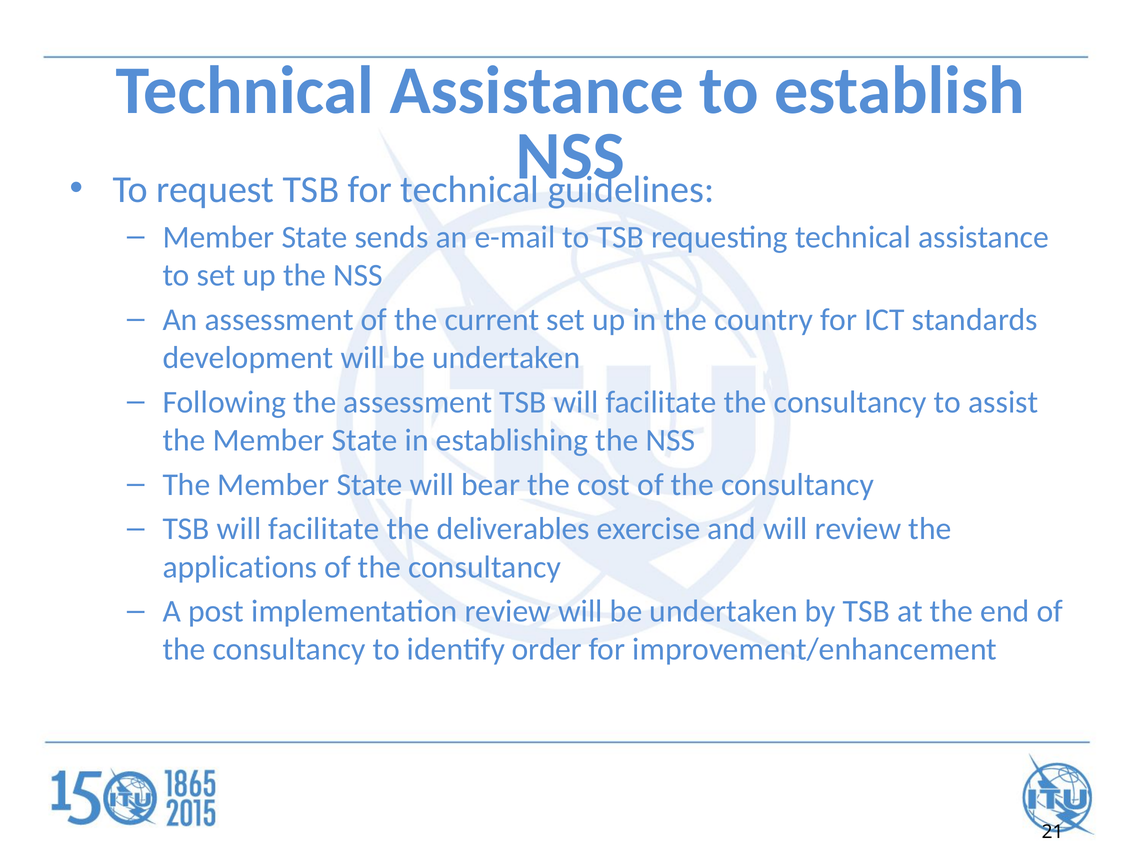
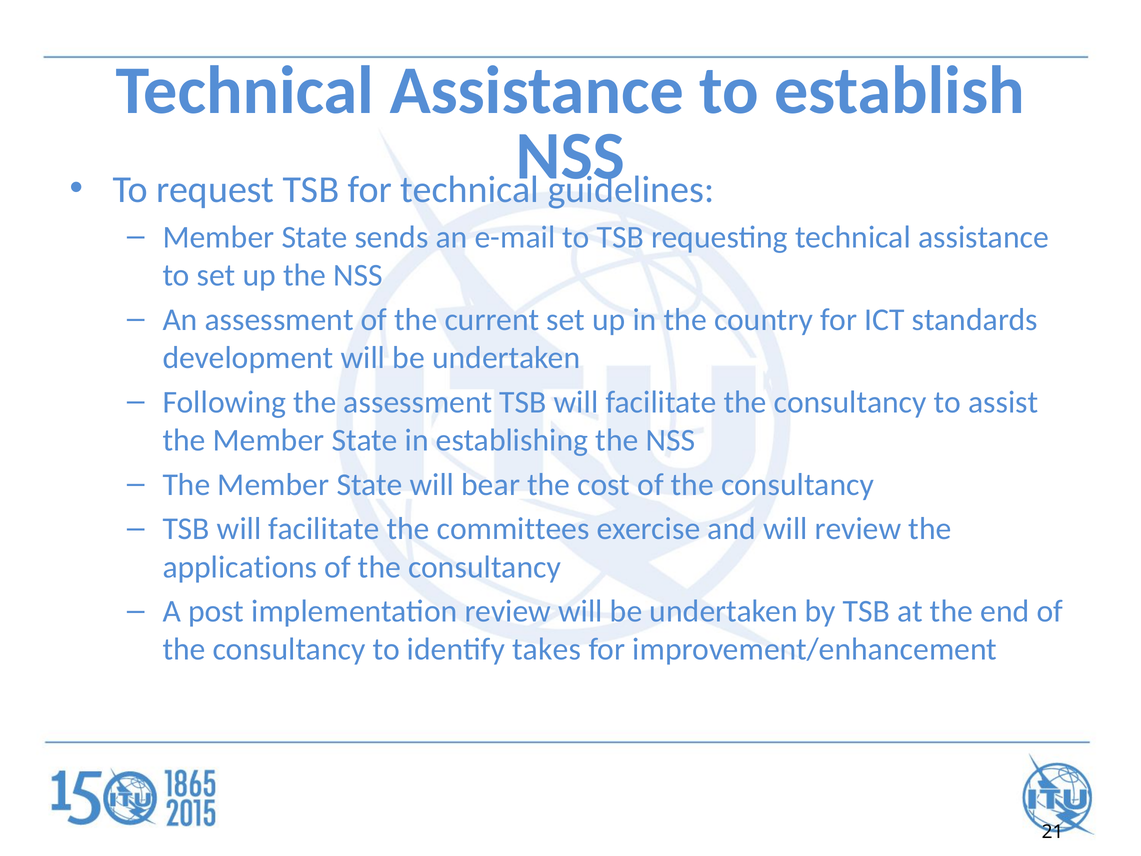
deliverables: deliverables -> committees
order: order -> takes
